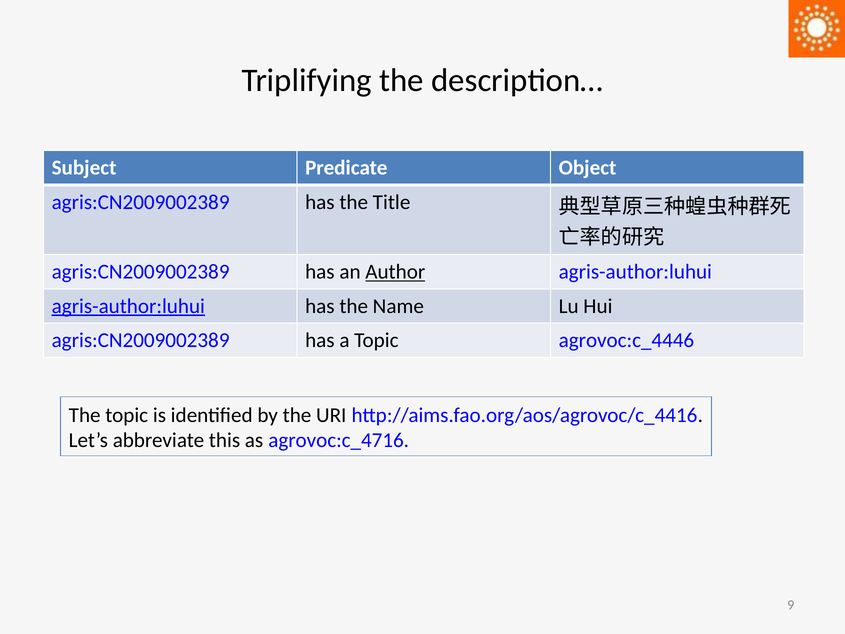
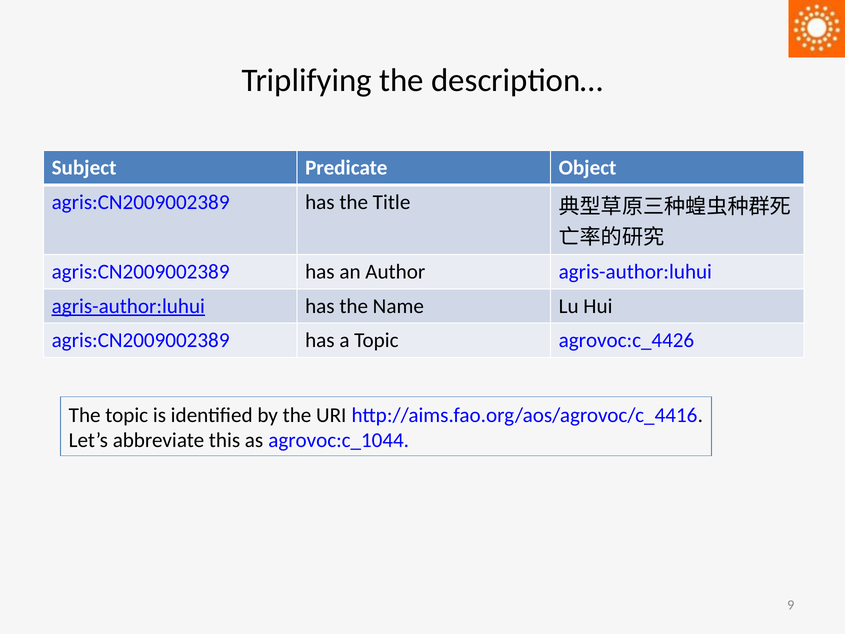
Author underline: present -> none
agrovoc:c_4446: agrovoc:c_4446 -> agrovoc:c_4426
agrovoc:c_4716: agrovoc:c_4716 -> agrovoc:c_1044
